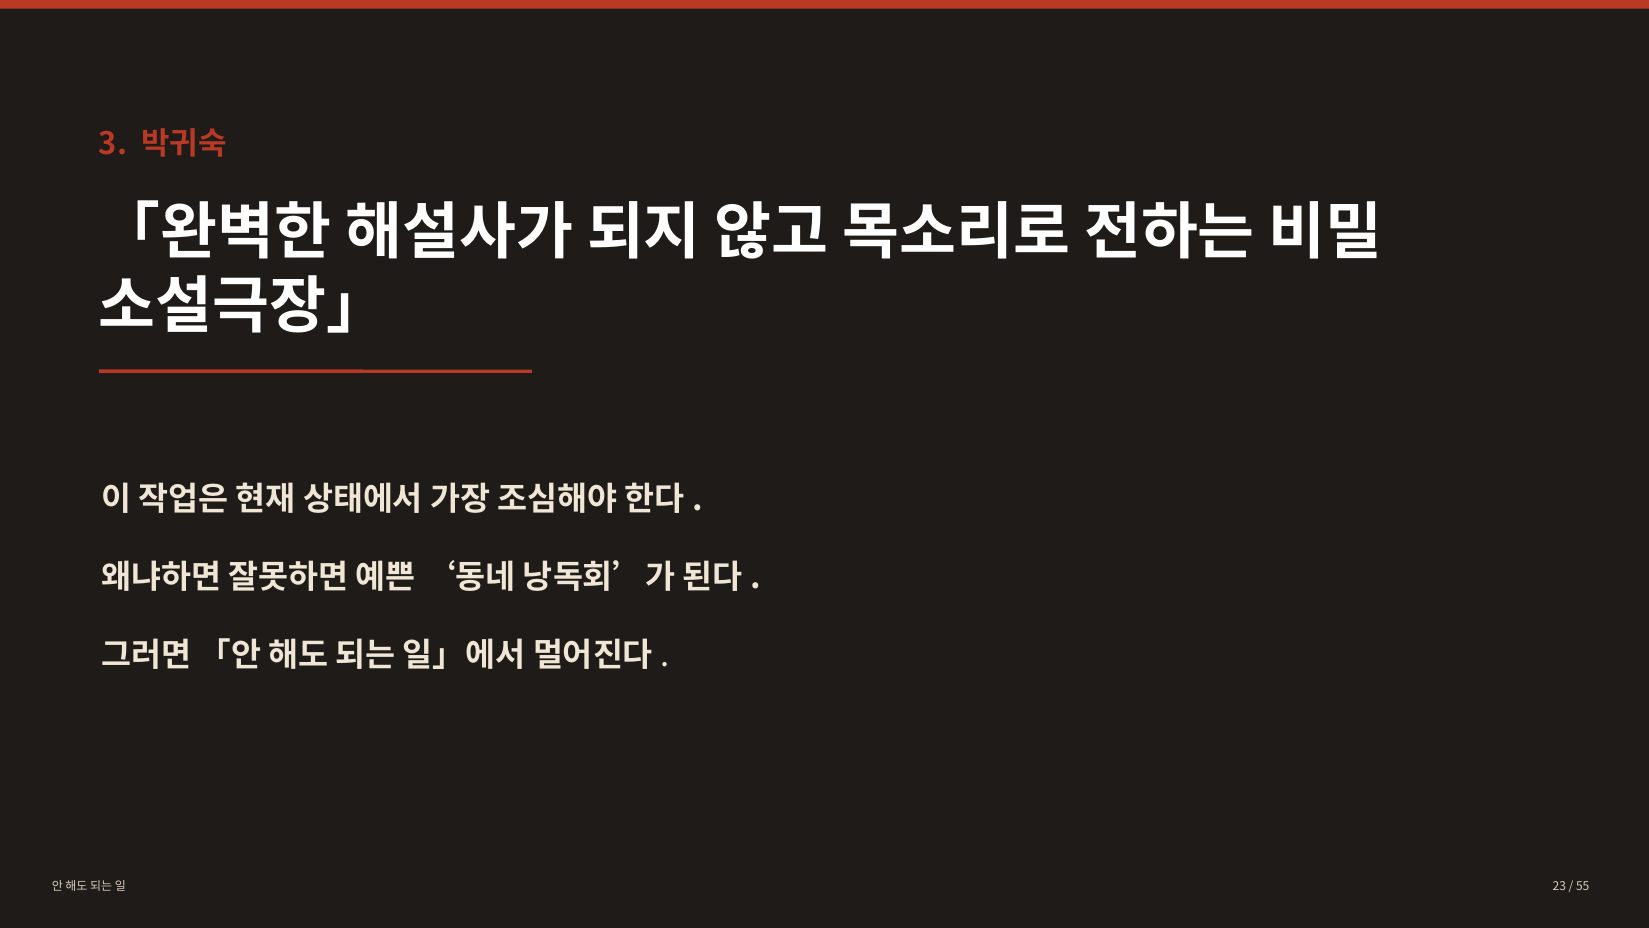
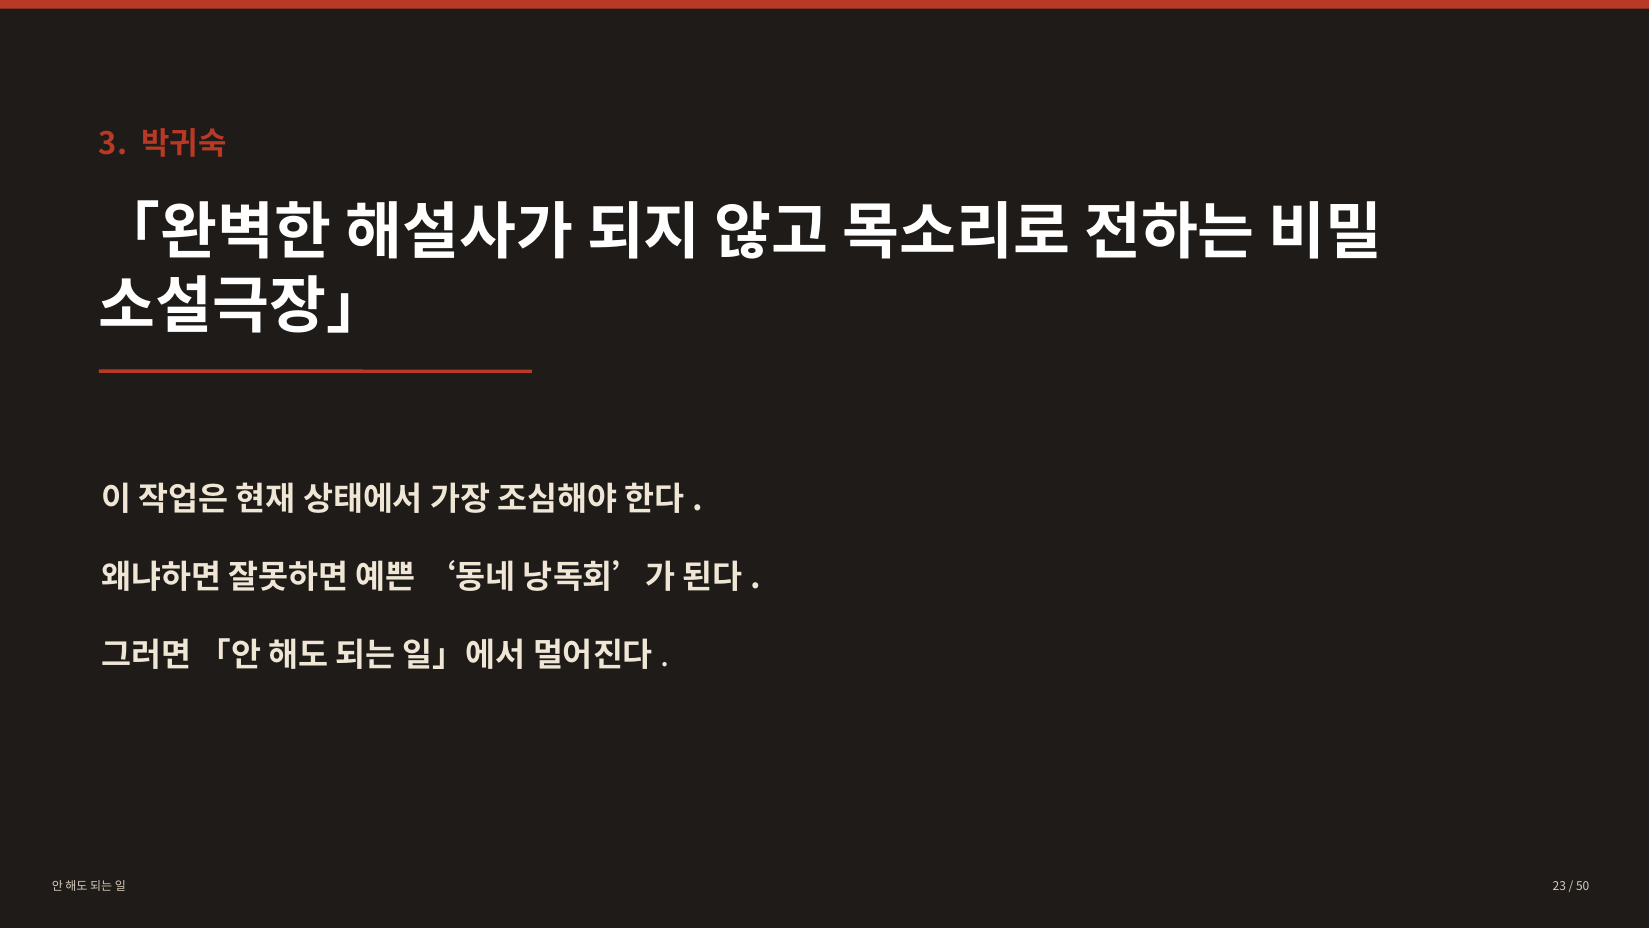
55: 55 -> 50
